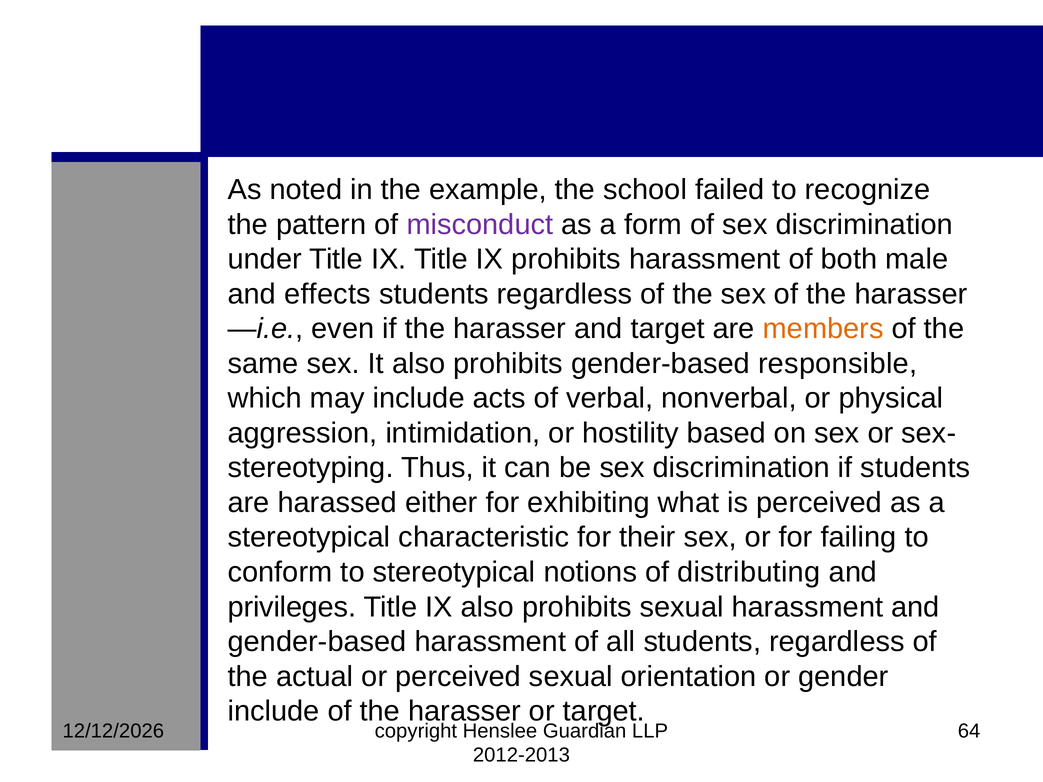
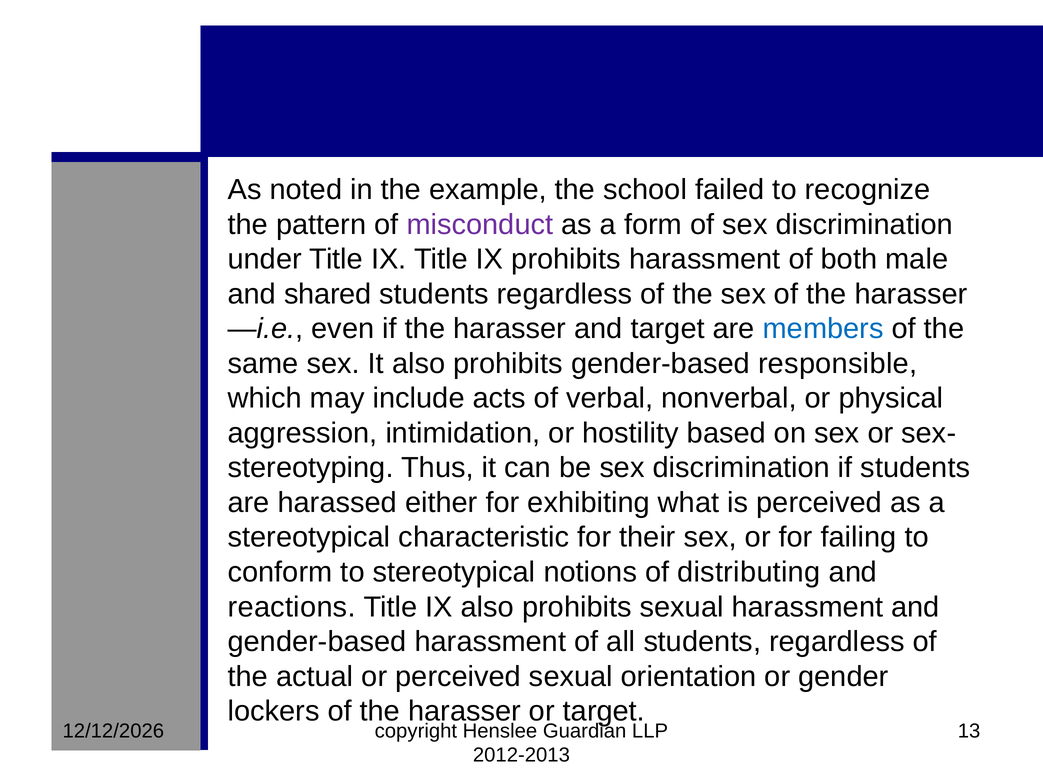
effects: effects -> shared
members colour: orange -> blue
privileges: privileges -> reactions
include at (274, 711): include -> lockers
64: 64 -> 13
